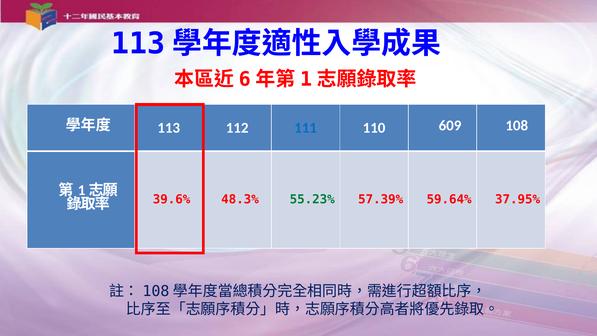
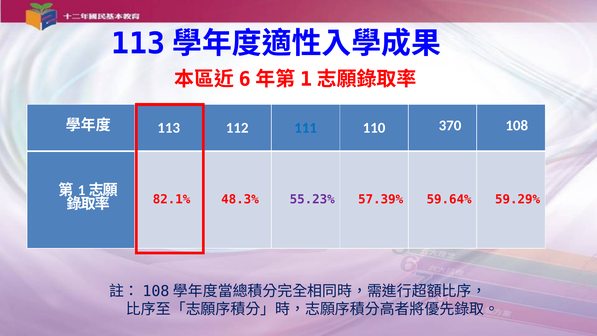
609: 609 -> 370
39.6%: 39.6% -> 82.1%
55.23% colour: green -> purple
37.95%: 37.95% -> 59.29%
